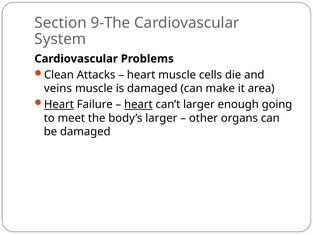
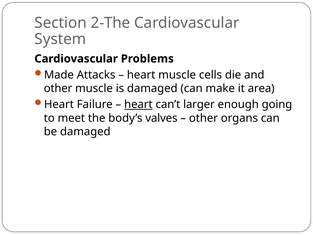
9-The: 9-The -> 2-The
Clean: Clean -> Made
veins at (58, 88): veins -> other
Heart at (59, 104) underline: present -> none
body’s larger: larger -> valves
